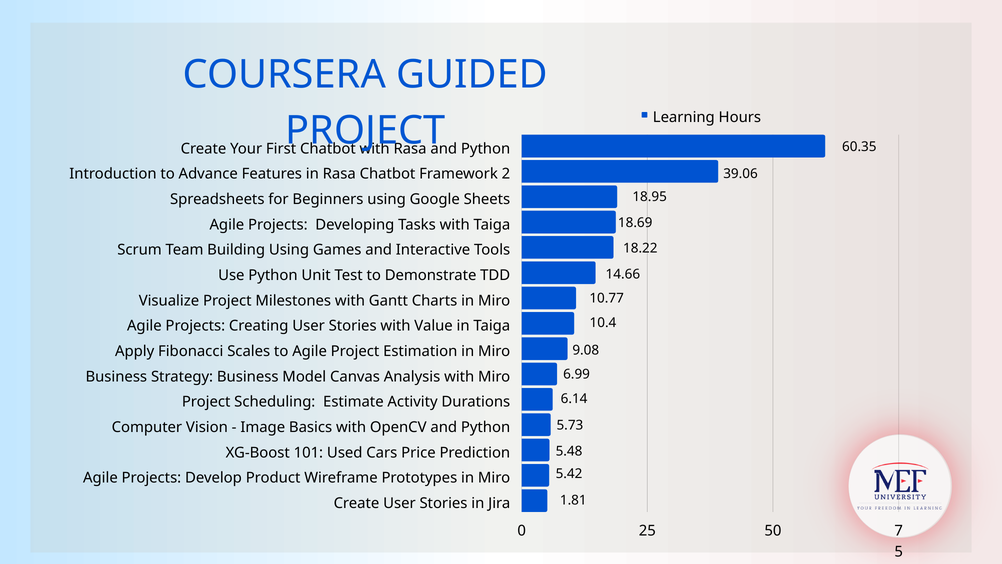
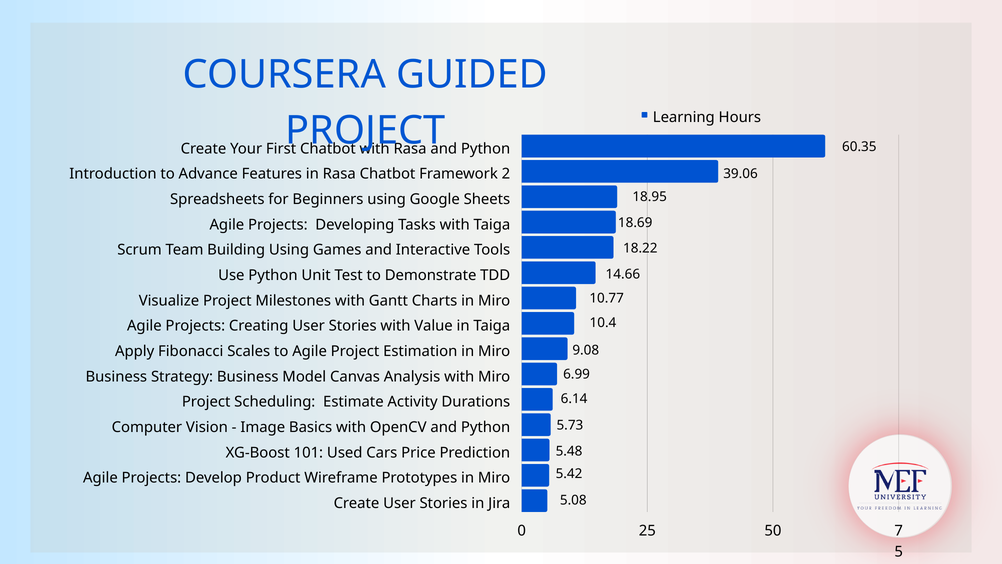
1.81: 1.81 -> 5.08
